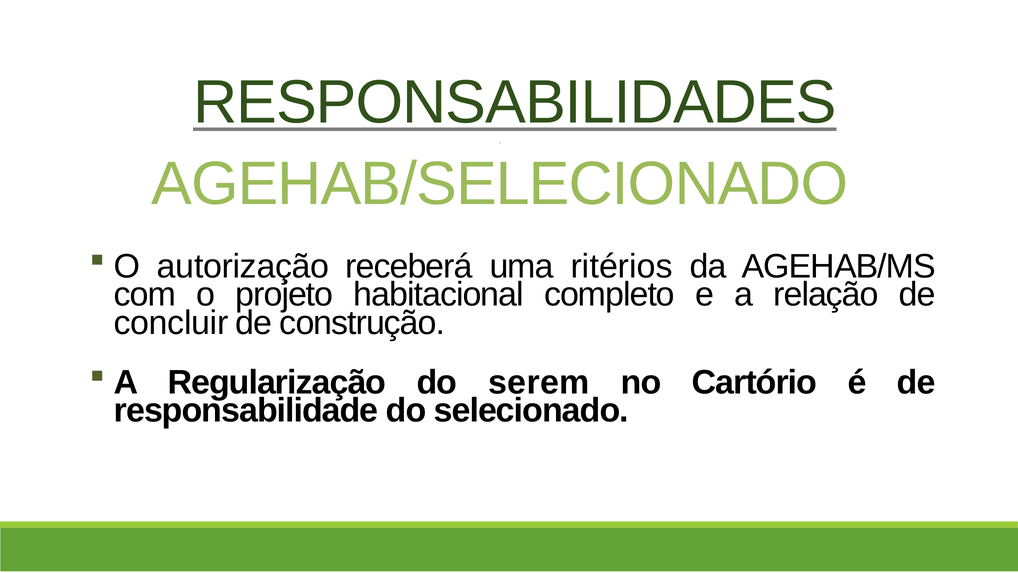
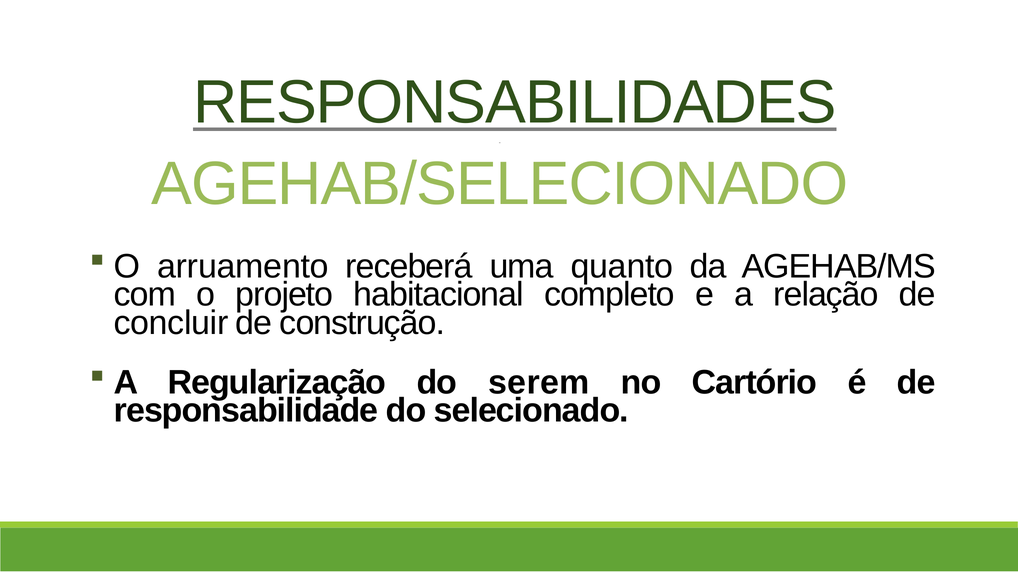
autorização: autorização -> arruamento
ritérios: ritérios -> quanto
